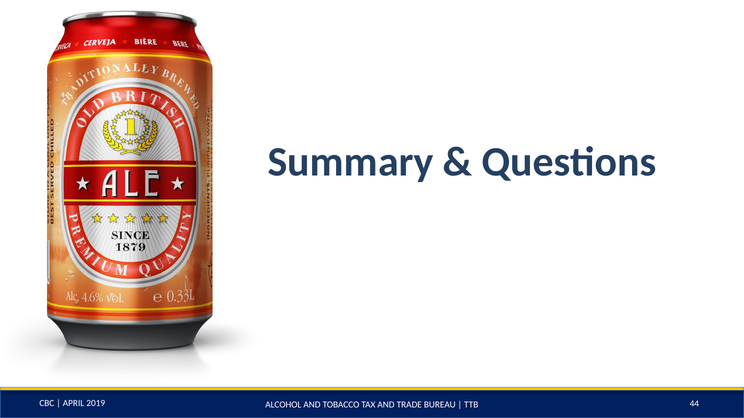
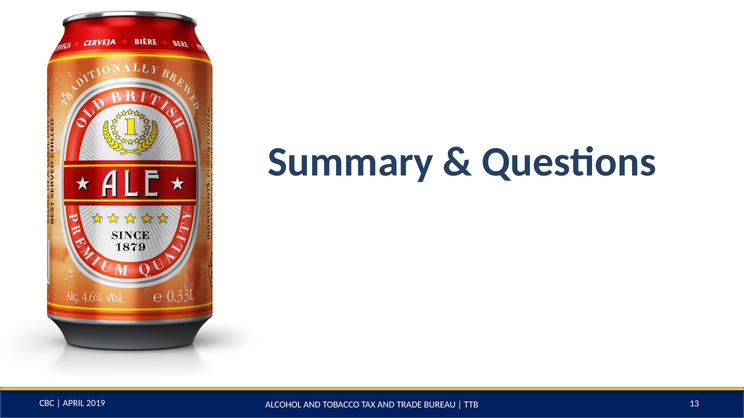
44: 44 -> 13
